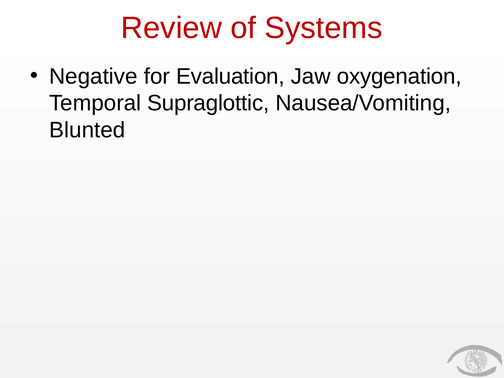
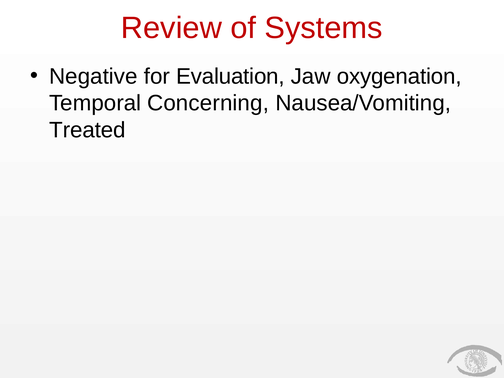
Supraglottic: Supraglottic -> Concerning
Blunted: Blunted -> Treated
